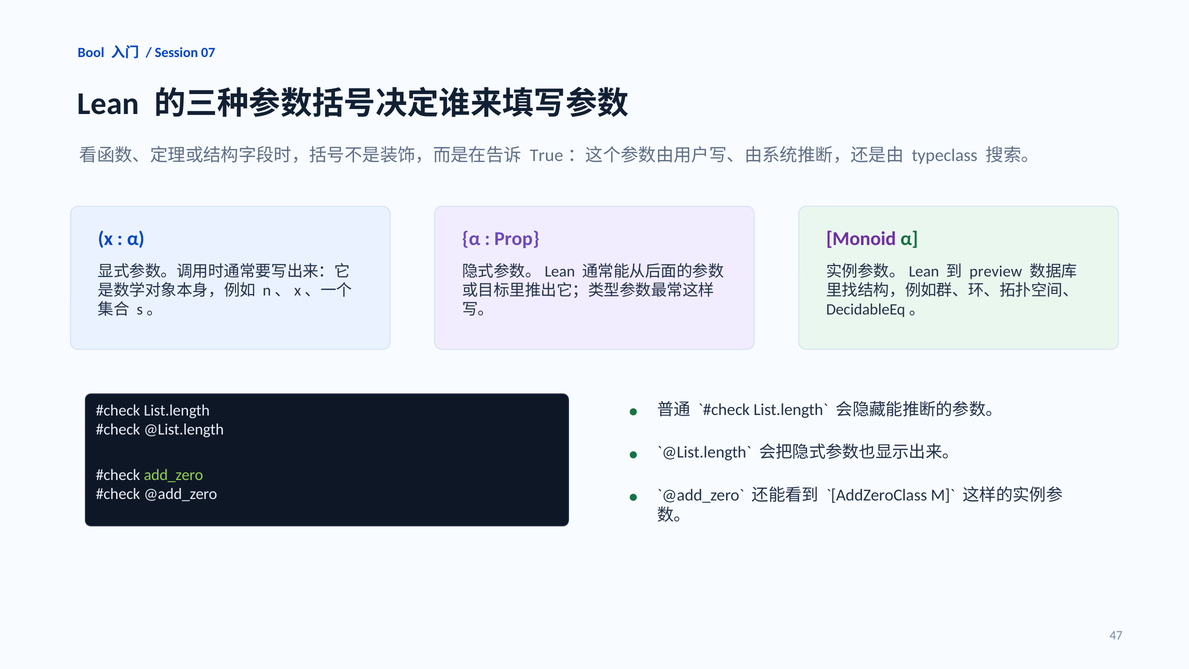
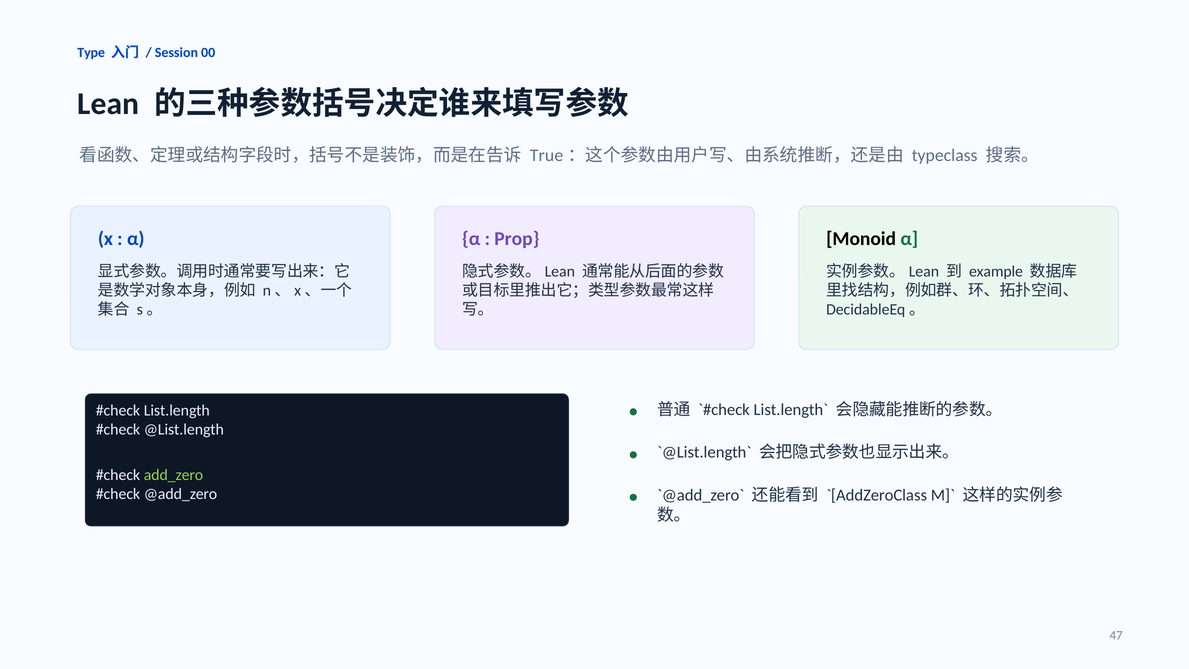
Bool: Bool -> Type
07: 07 -> 00
Monoid colour: purple -> black
preview: preview -> example
